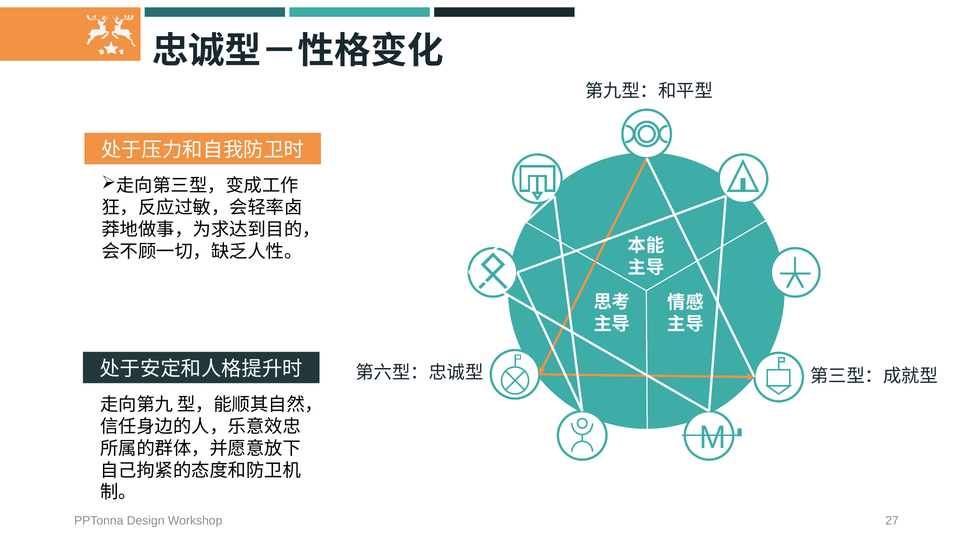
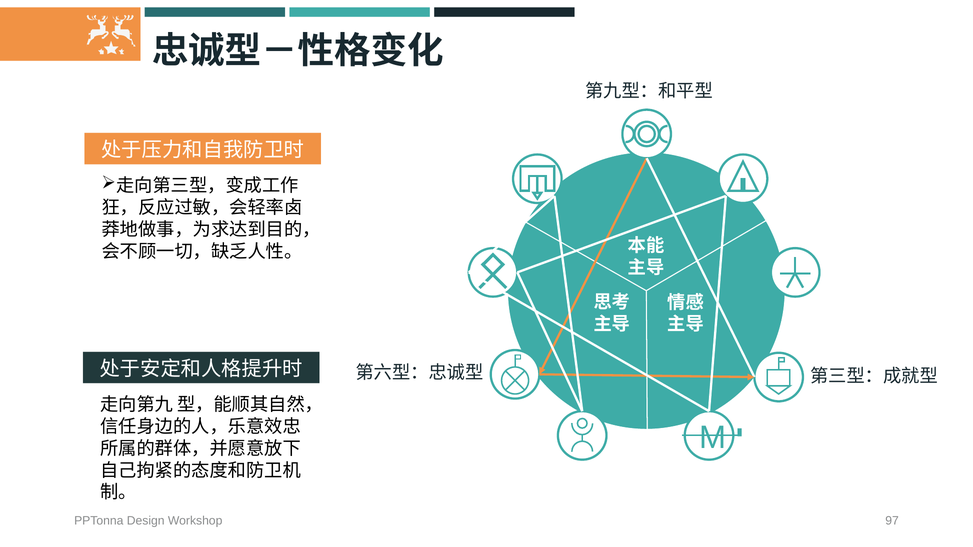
27: 27 -> 97
